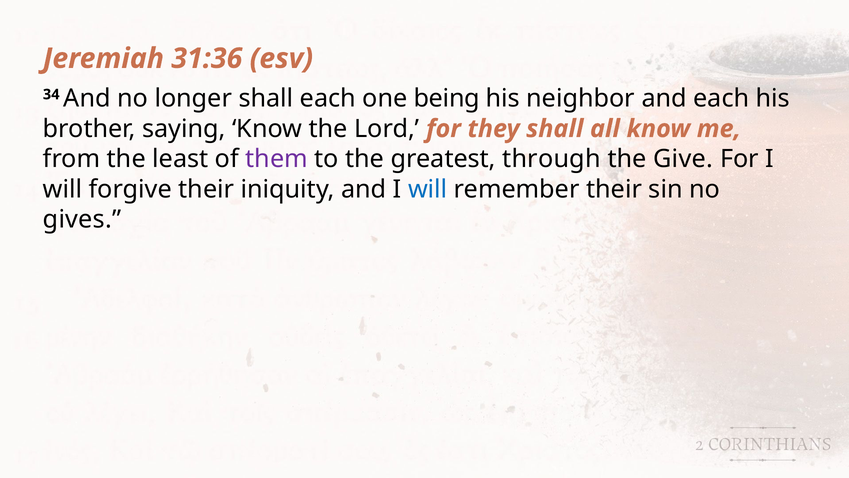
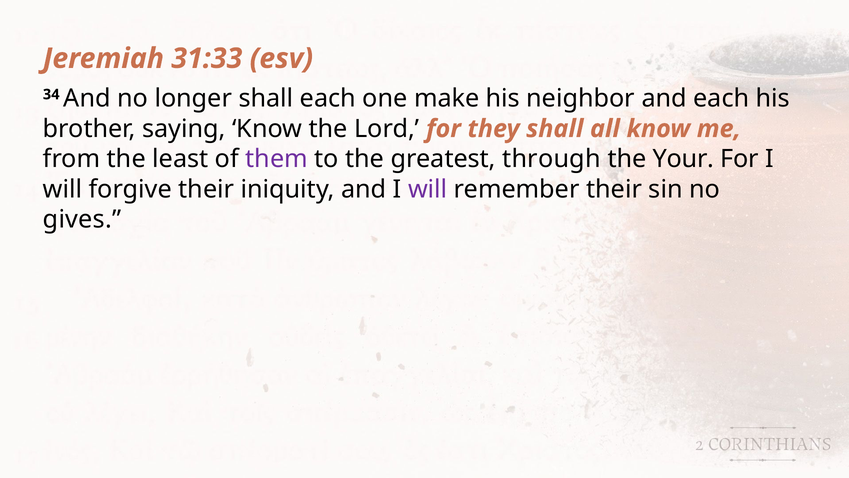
31:36: 31:36 -> 31:33
being: being -> make
Give: Give -> Your
will at (428, 189) colour: blue -> purple
